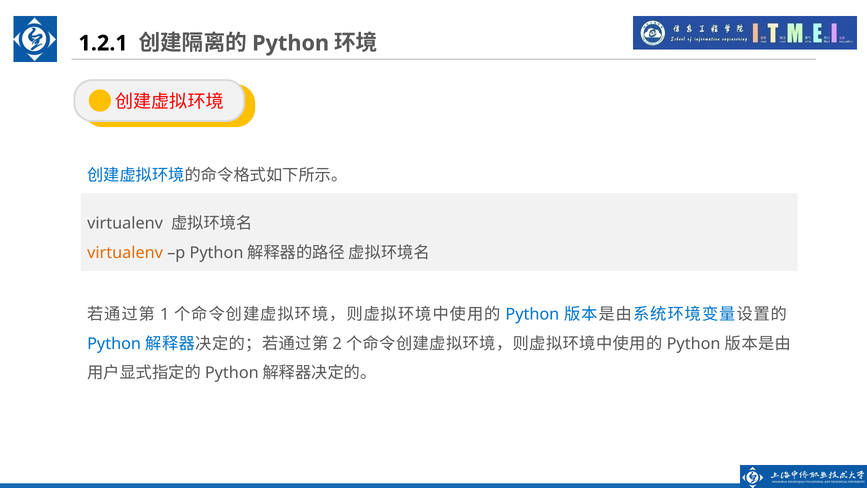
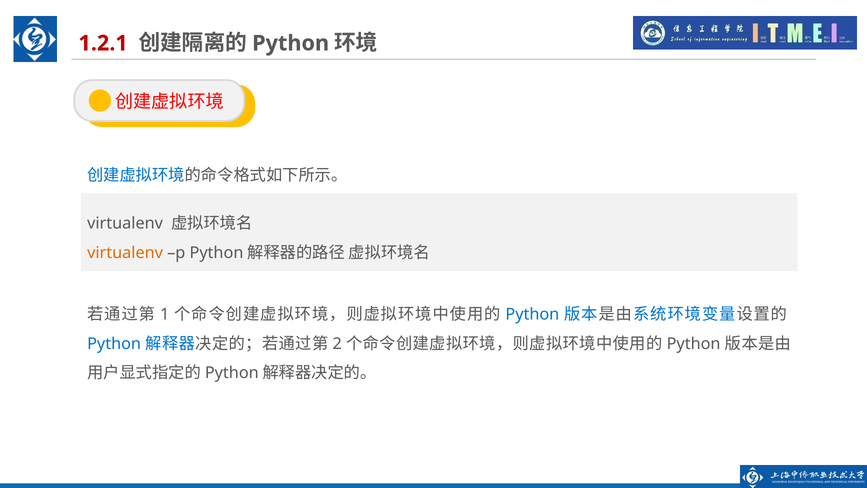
1.2.1 colour: black -> red
